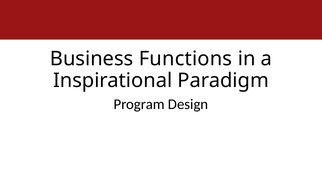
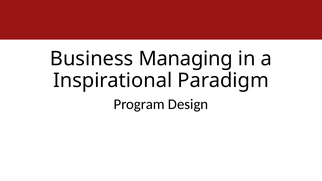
Functions: Functions -> Managing
